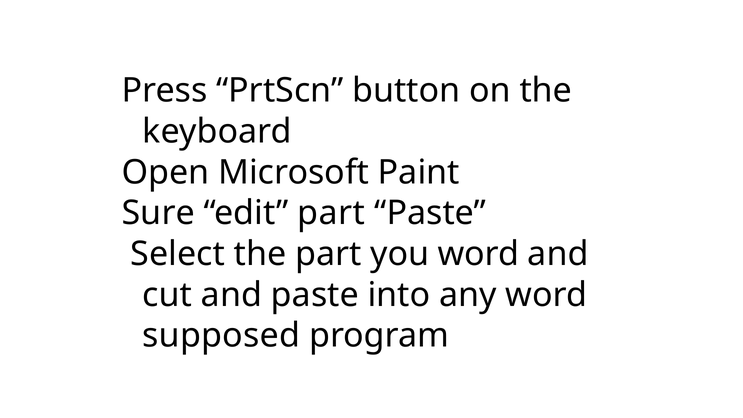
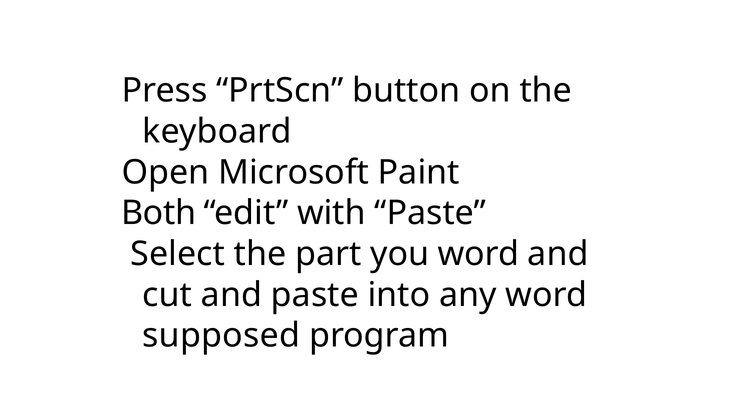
Sure: Sure -> Both
edit part: part -> with
